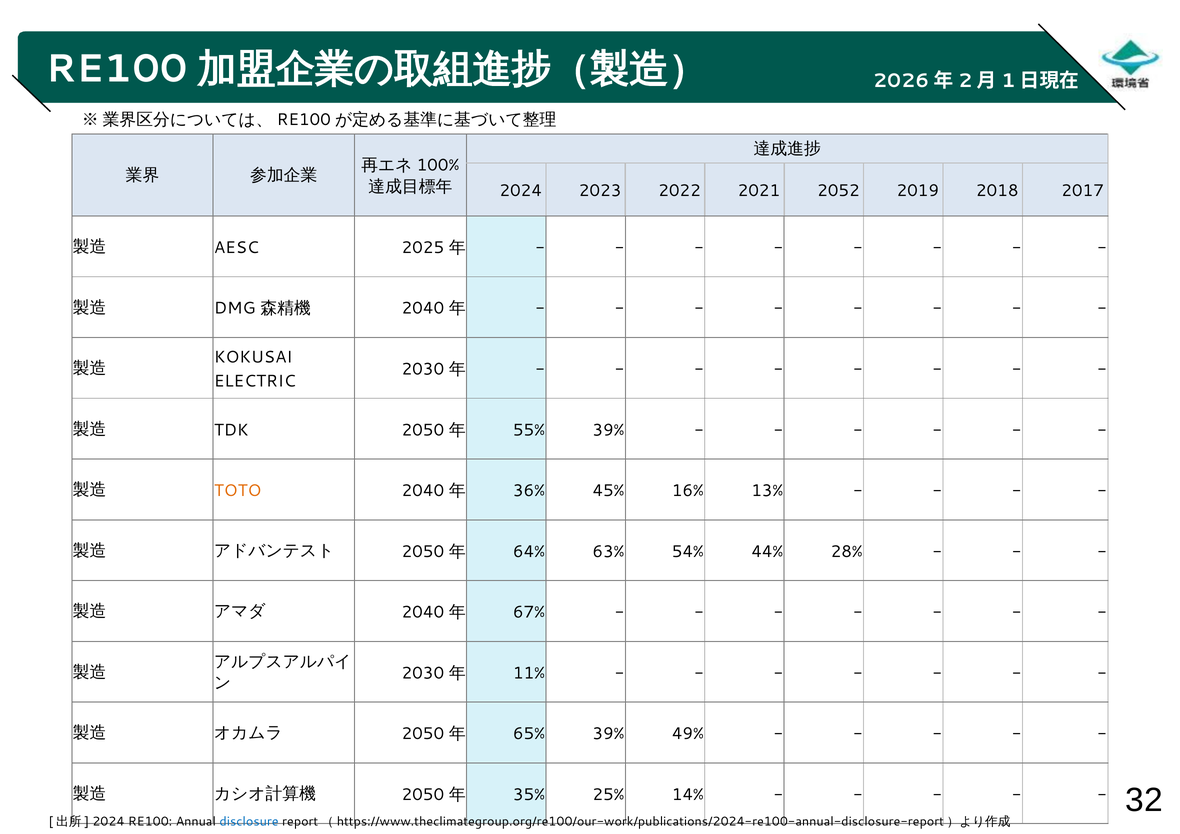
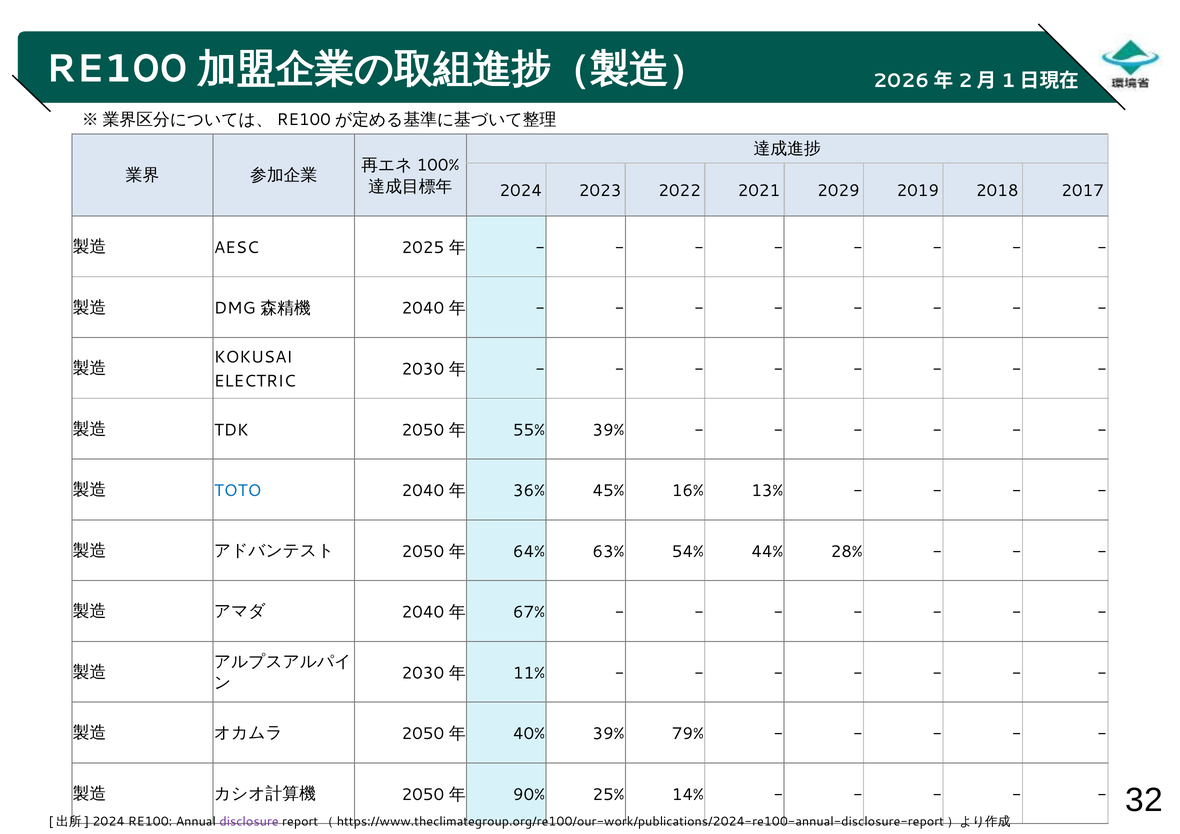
2052: 2052 -> 2029
TOTO colour: orange -> blue
65%: 65% -> 40%
49%: 49% -> 79%
35%: 35% -> 90%
disclosure colour: blue -> purple
